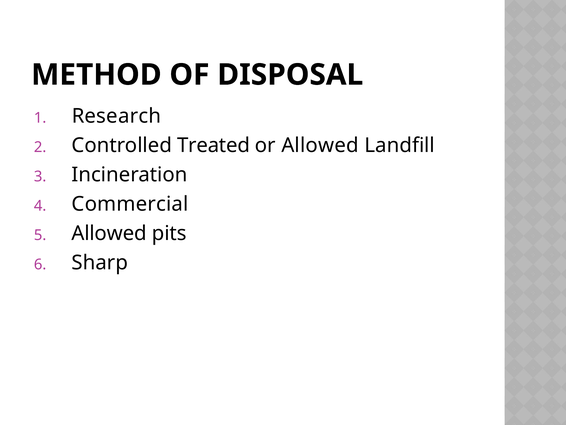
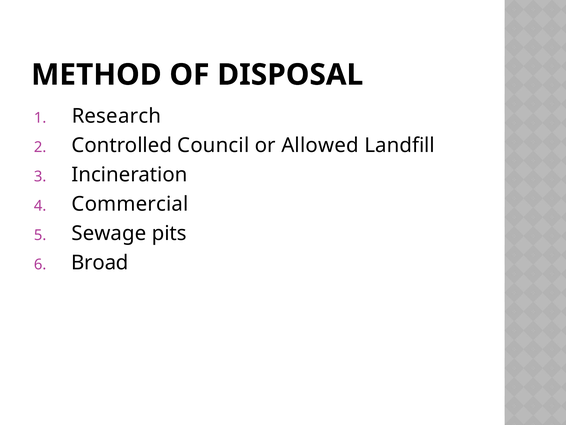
Treated: Treated -> Council
Allowed at (109, 233): Allowed -> Sewage
Sharp: Sharp -> Broad
